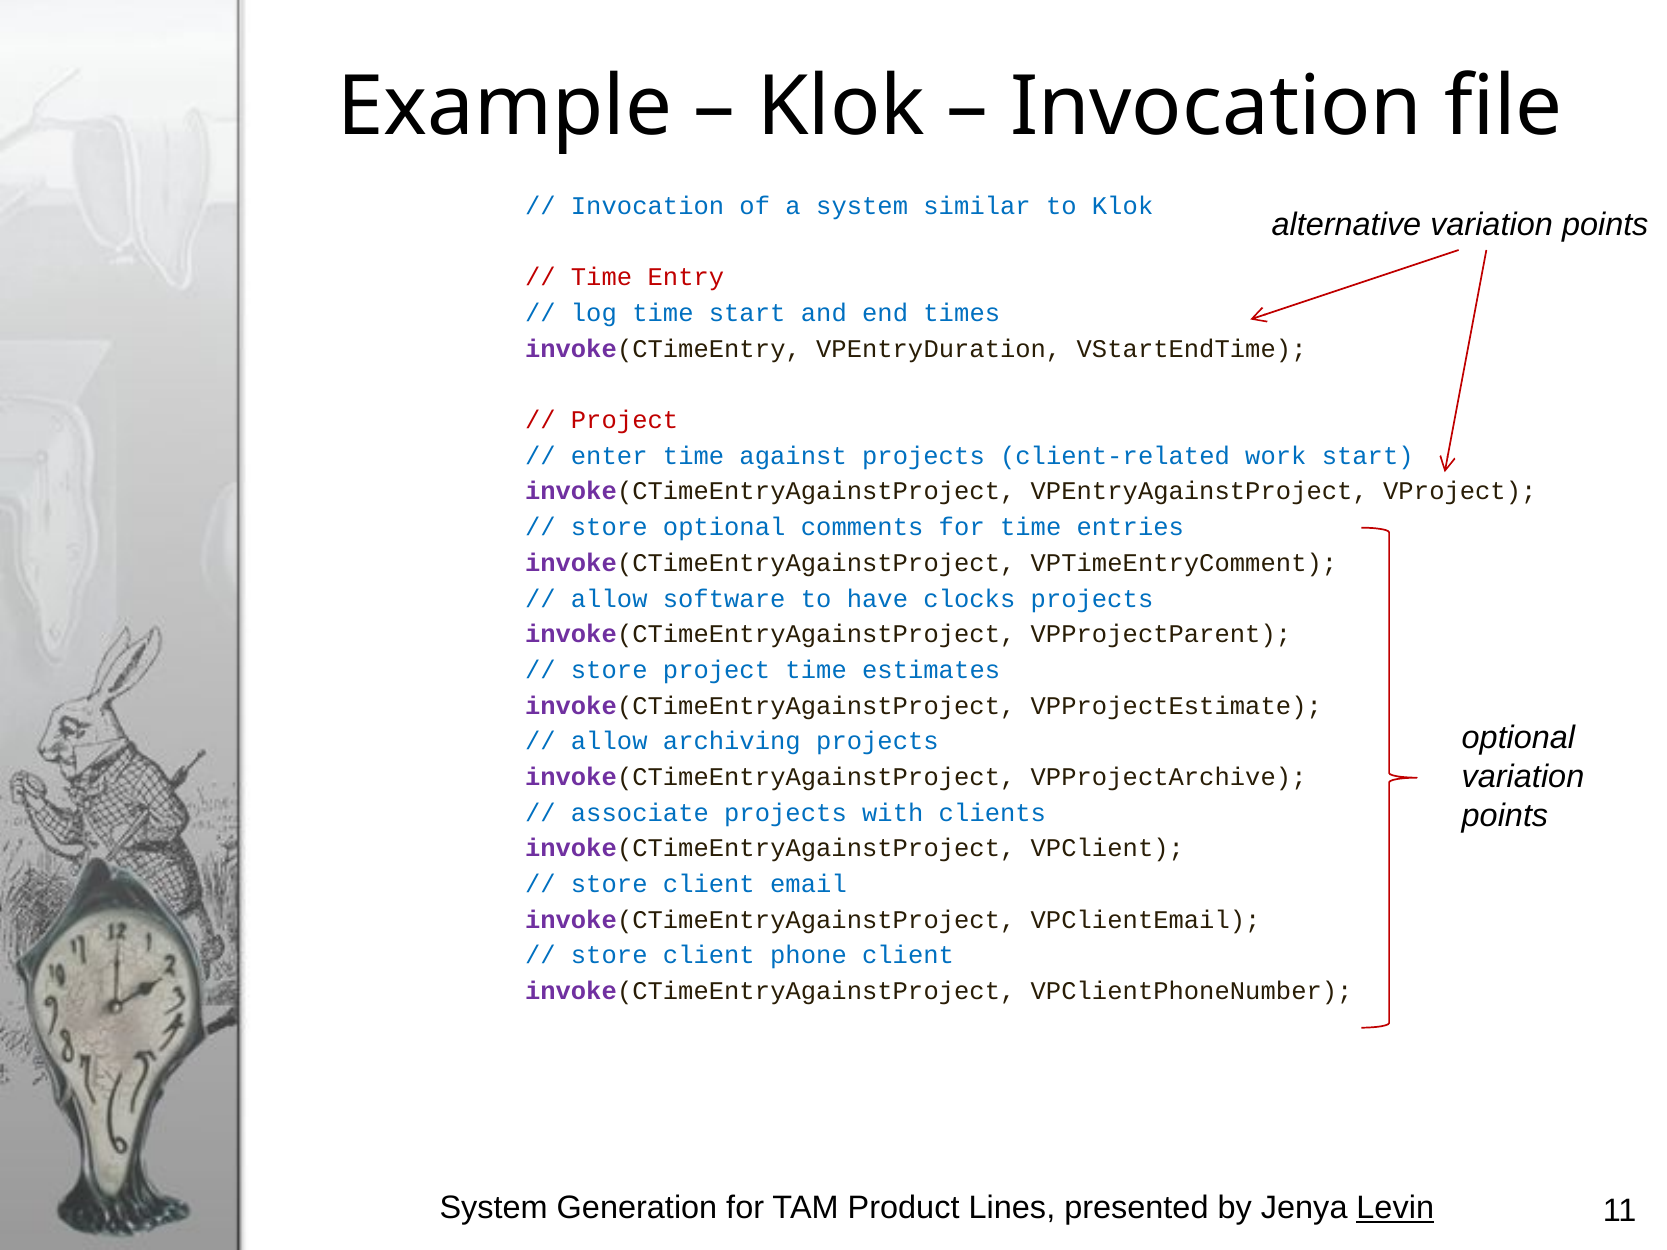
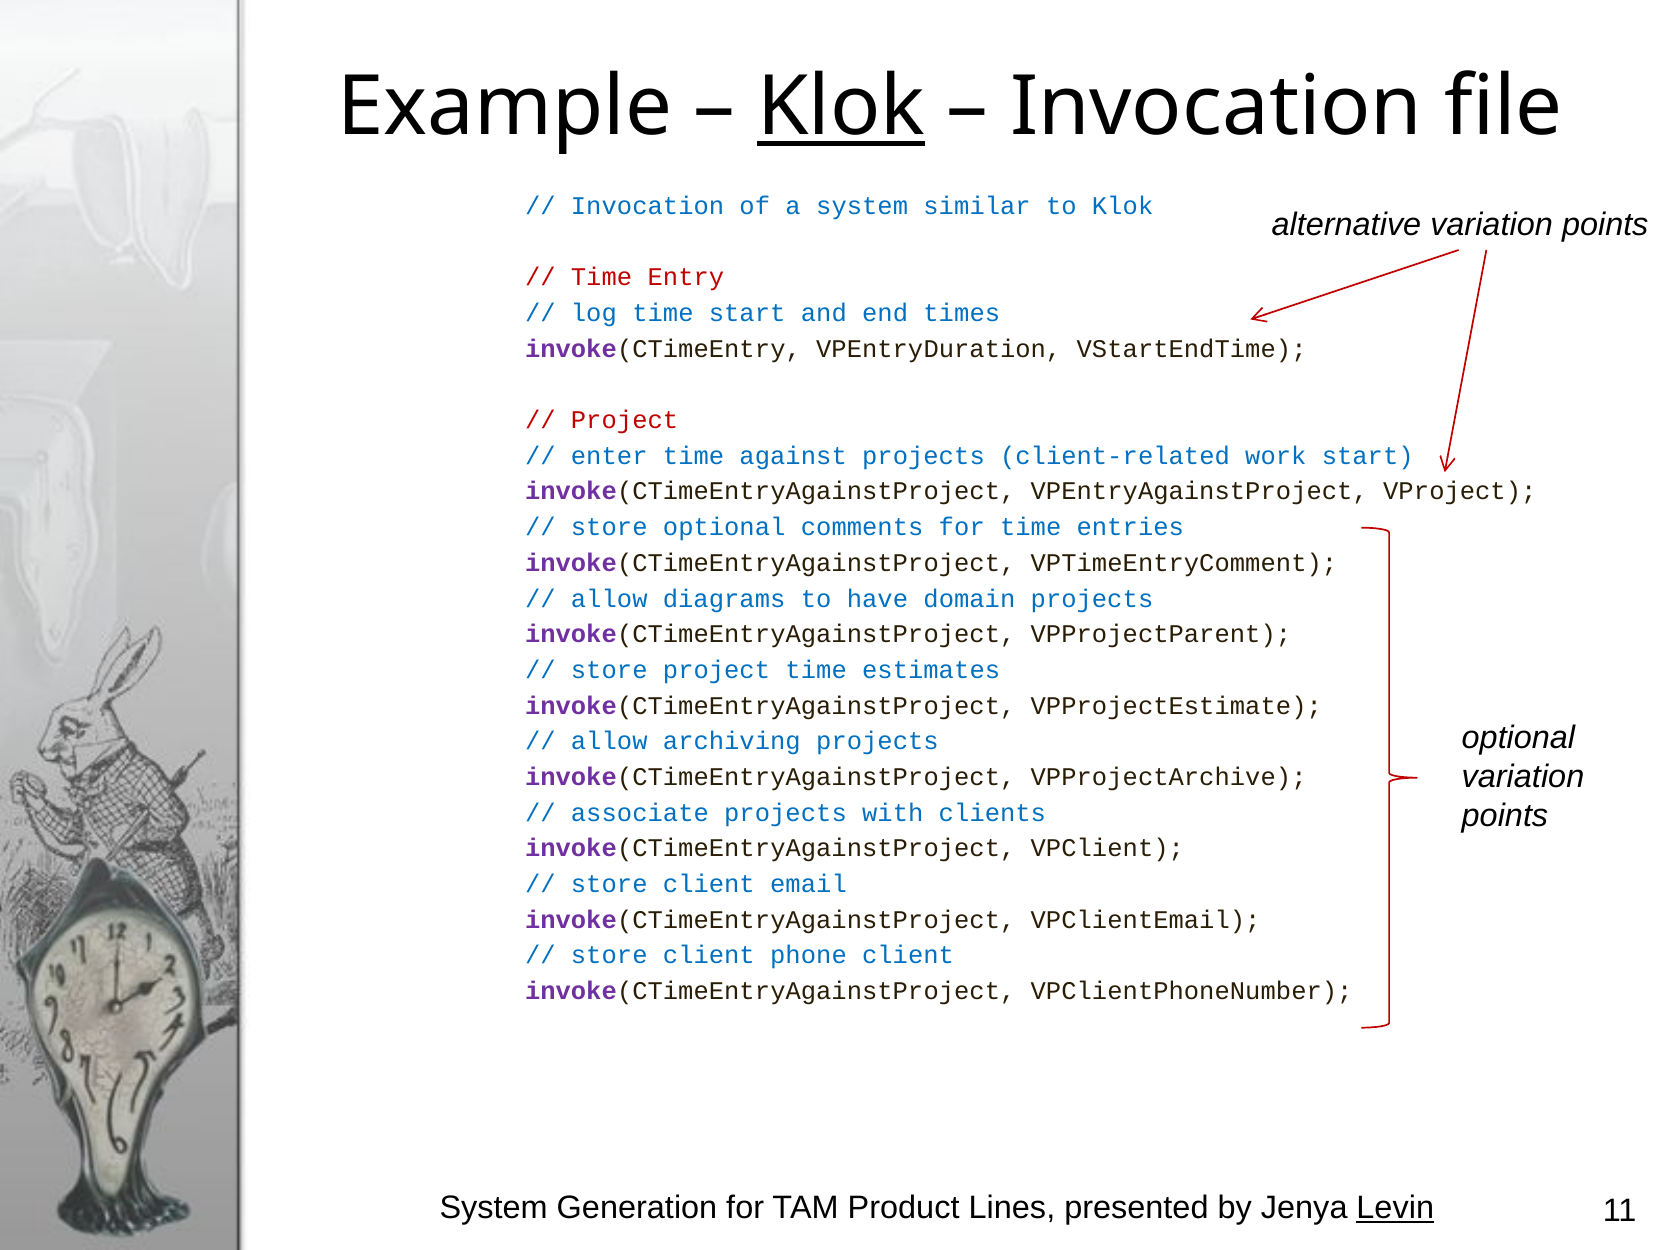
Klok at (841, 107) underline: none -> present
software: software -> diagrams
clocks: clocks -> domain
